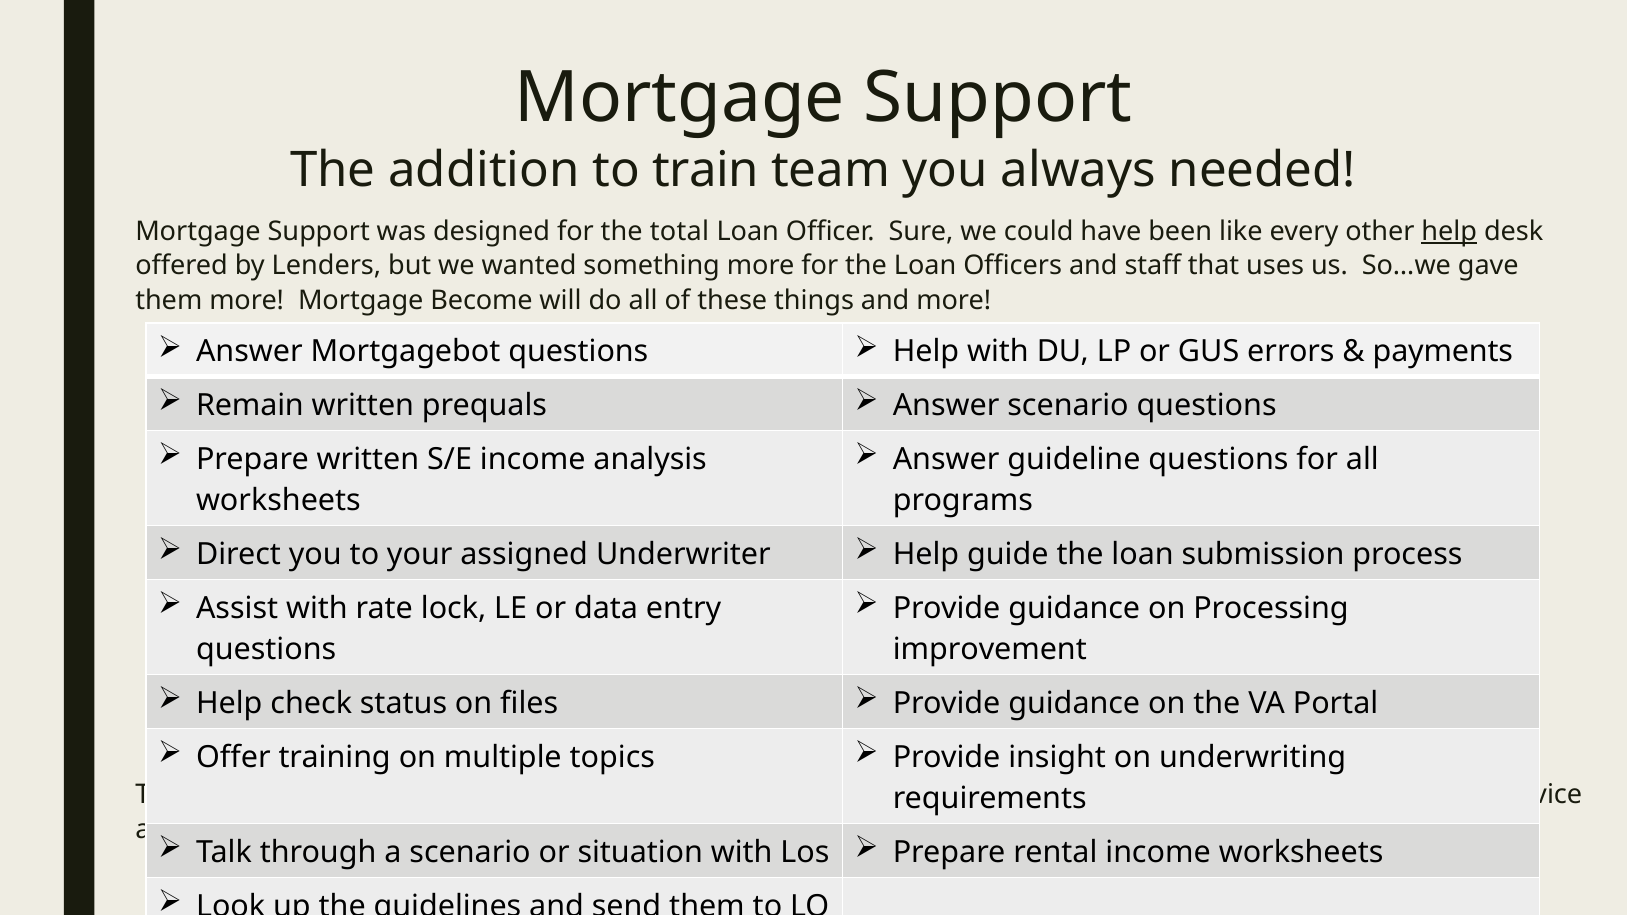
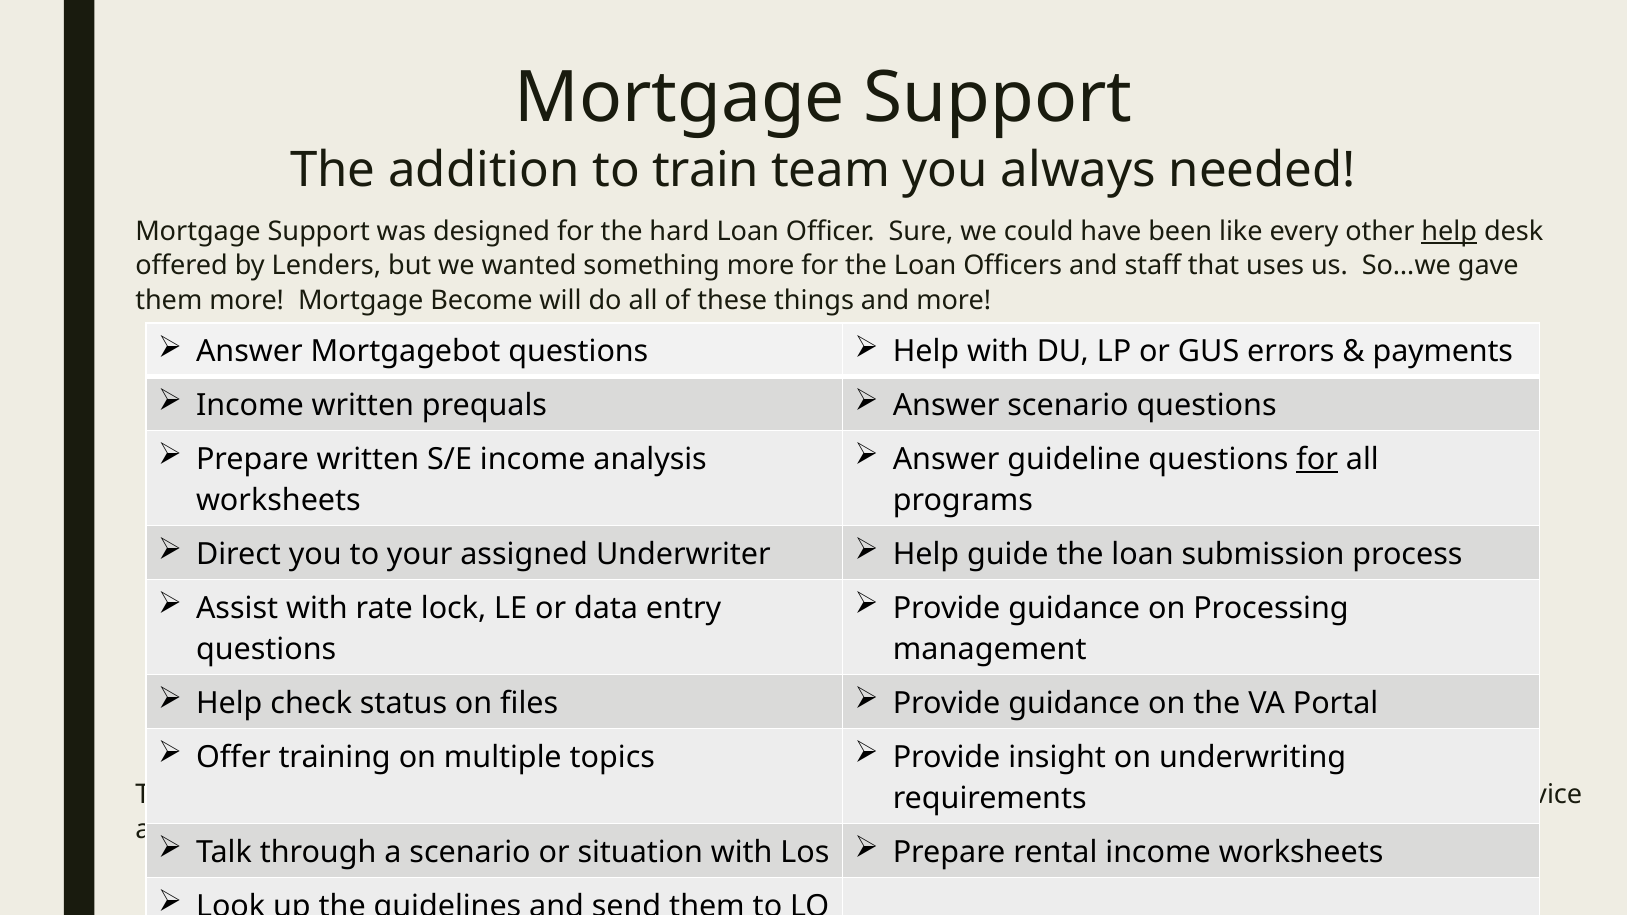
total: total -> hard
Remain at (250, 405): Remain -> Income
for at (1317, 459) underline: none -> present
improvement: improvement -> management
